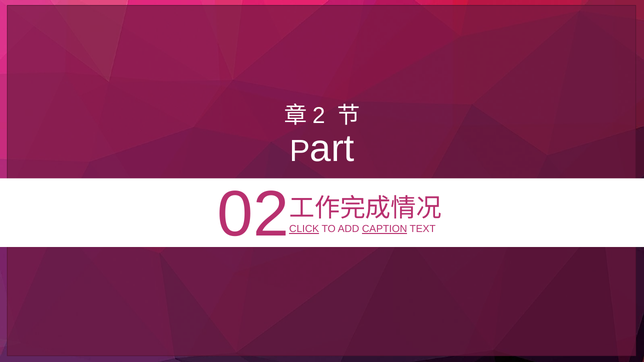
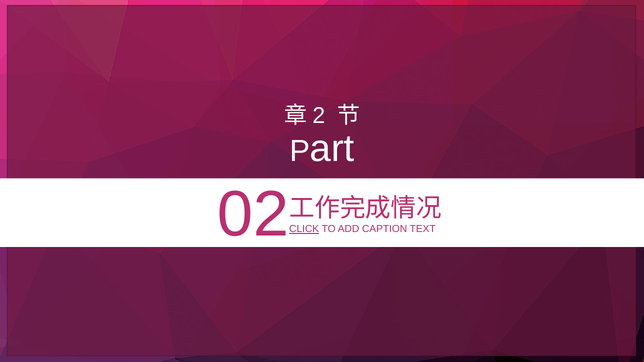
CAPTION underline: present -> none
